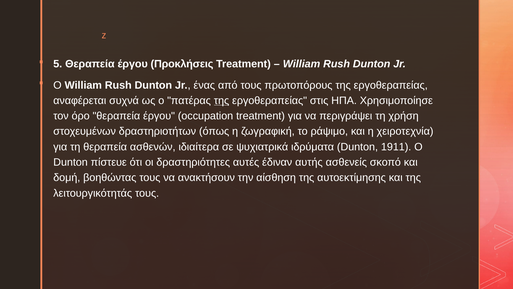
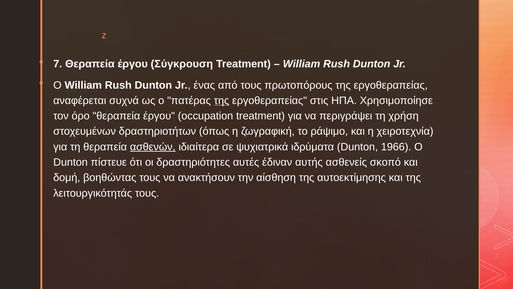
5: 5 -> 7
Προκλήσεις: Προκλήσεις -> Σύγκρουση
ασθενών underline: none -> present
1911: 1911 -> 1966
